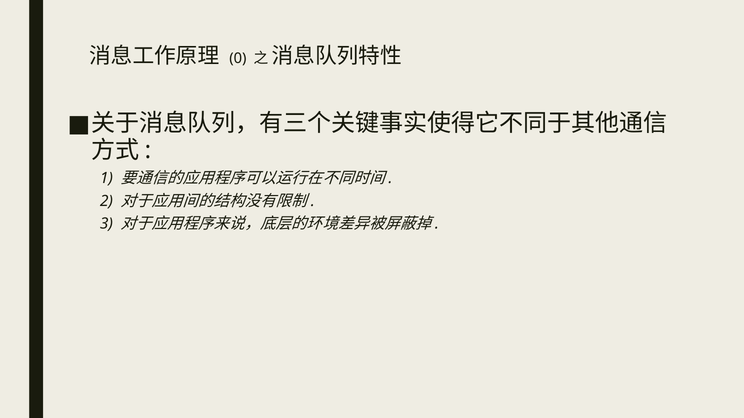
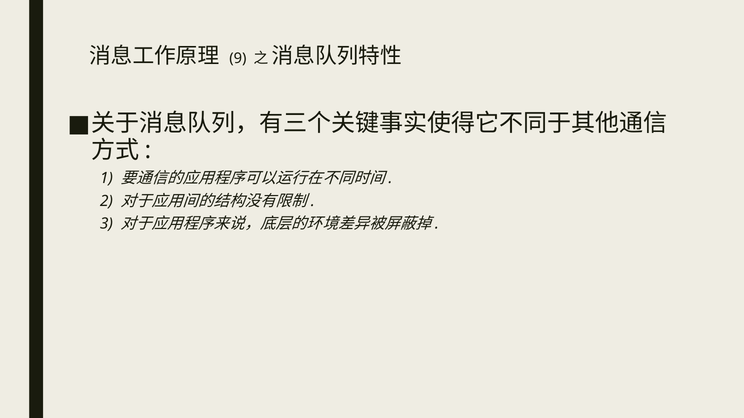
0: 0 -> 9
